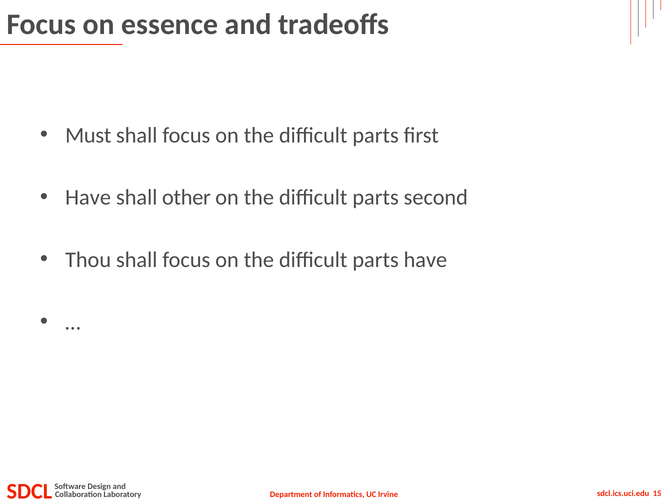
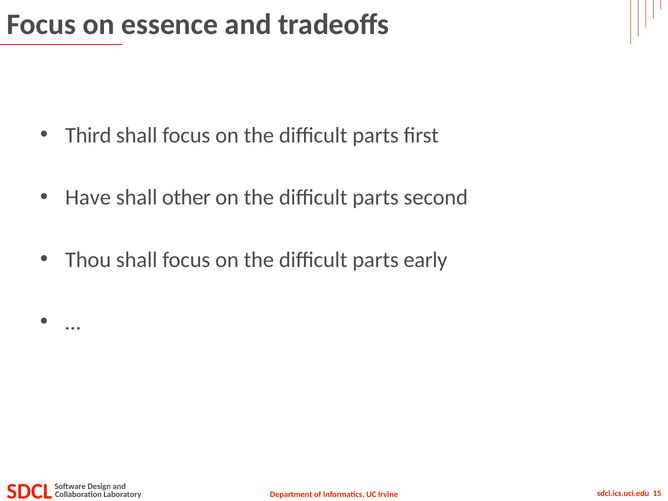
Must: Must -> Third
parts have: have -> early
